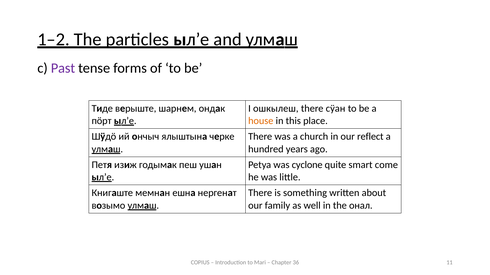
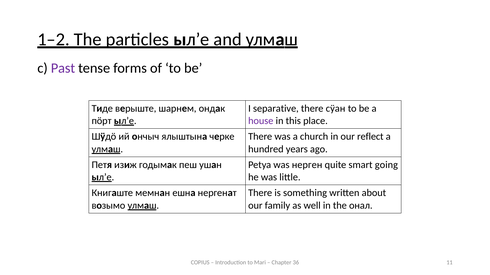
ошкылеш: ошкылеш -> separative
house colour: orange -> purple
cyclone: cyclone -> нерген
come: come -> going
